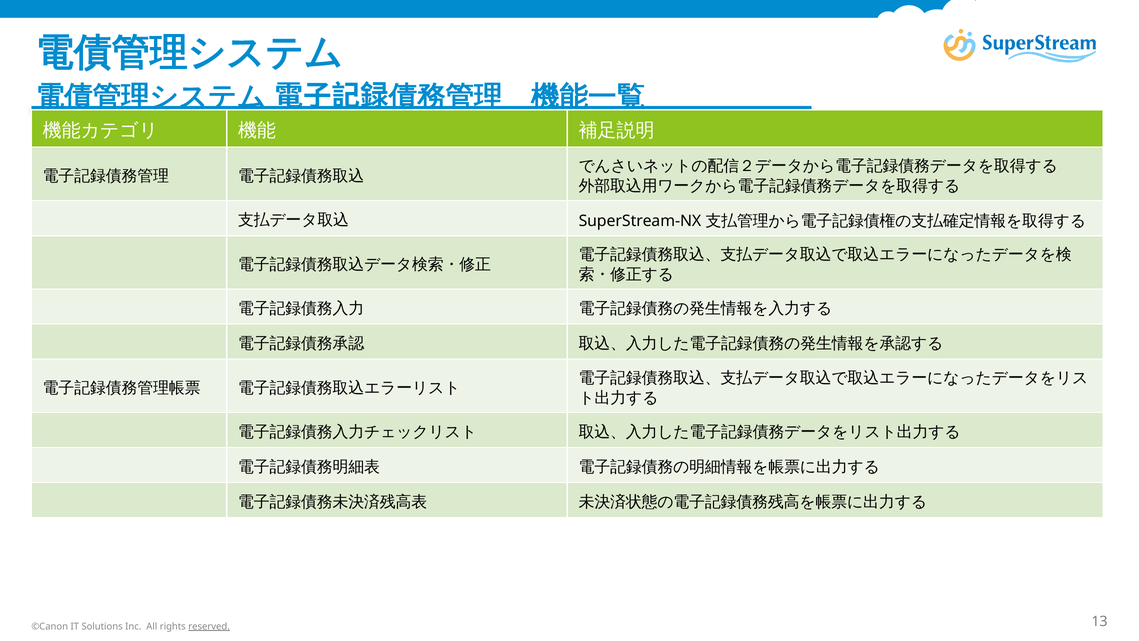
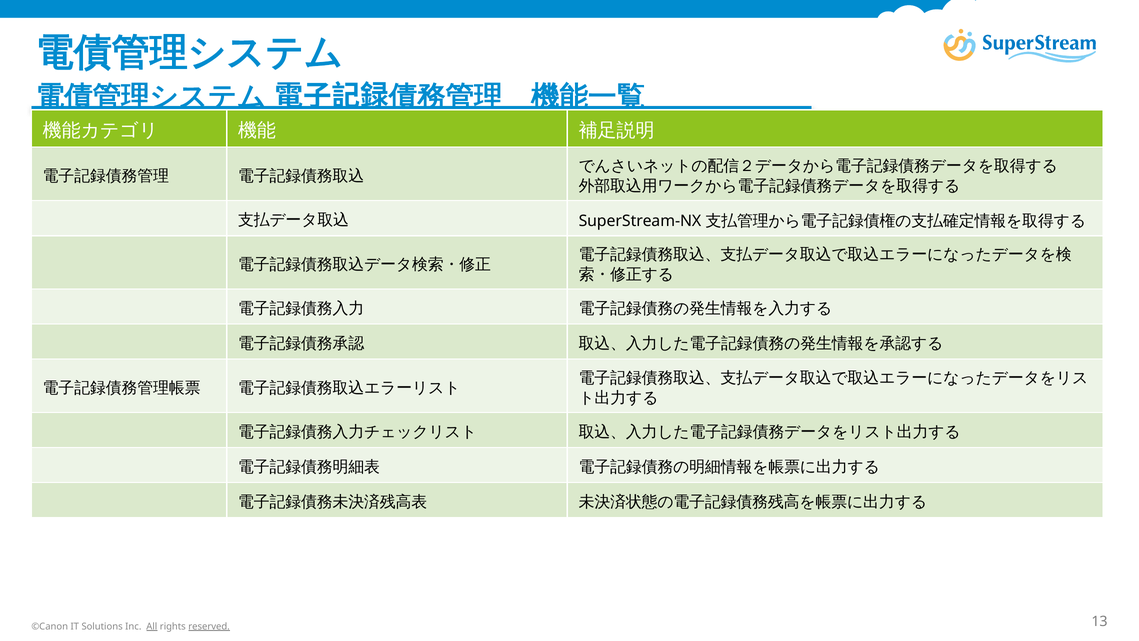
All underline: none -> present
